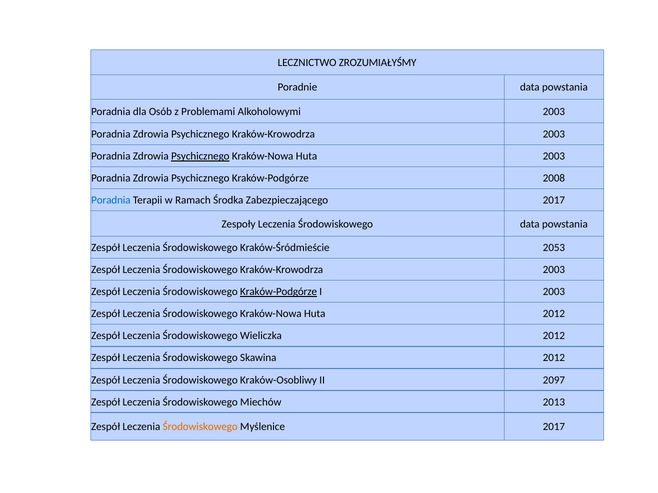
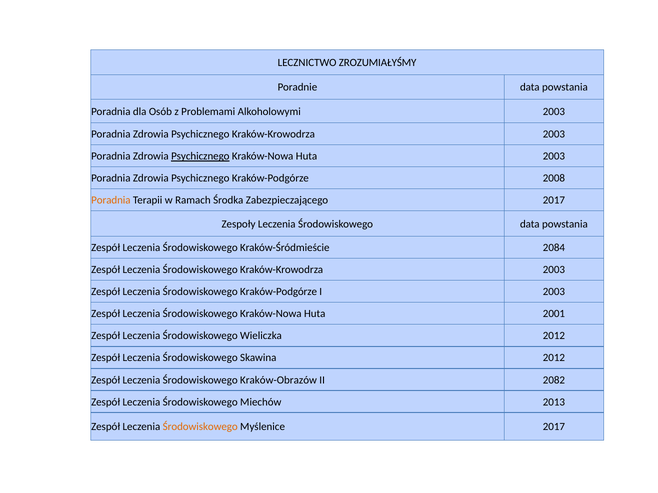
Poradnia at (111, 200) colour: blue -> orange
2053: 2053 -> 2084
Kraków-Podgórze at (279, 292) underline: present -> none
Huta 2012: 2012 -> 2001
Kraków-Osobliwy: Kraków-Osobliwy -> Kraków-Obrazów
2097: 2097 -> 2082
